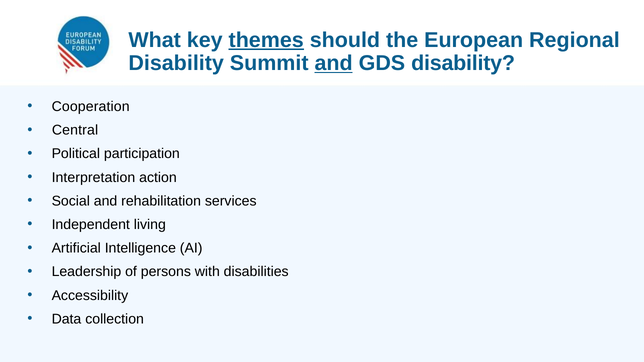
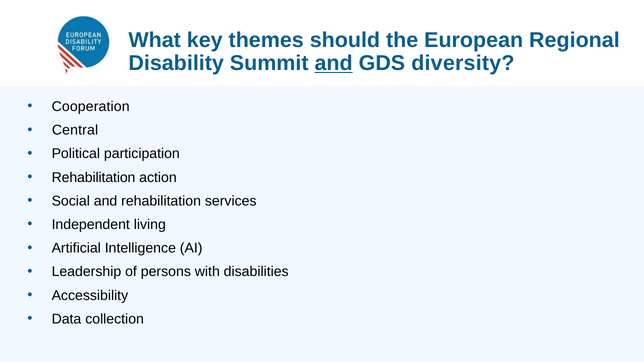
themes underline: present -> none
GDS disability: disability -> diversity
Interpretation at (93, 177): Interpretation -> Rehabilitation
